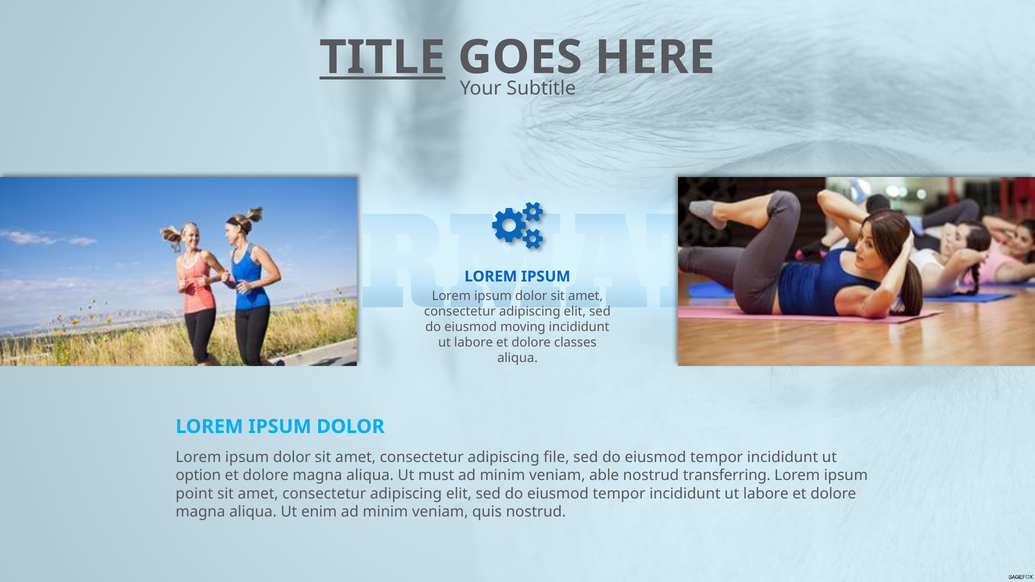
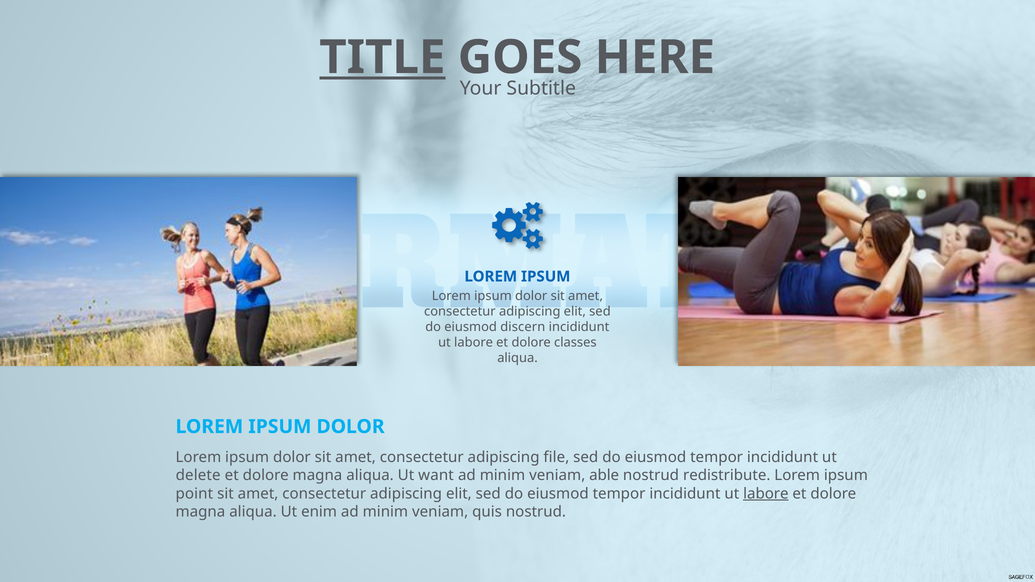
moving: moving -> discern
option: option -> delete
must: must -> want
transferring: transferring -> redistribute
labore at (766, 494) underline: none -> present
